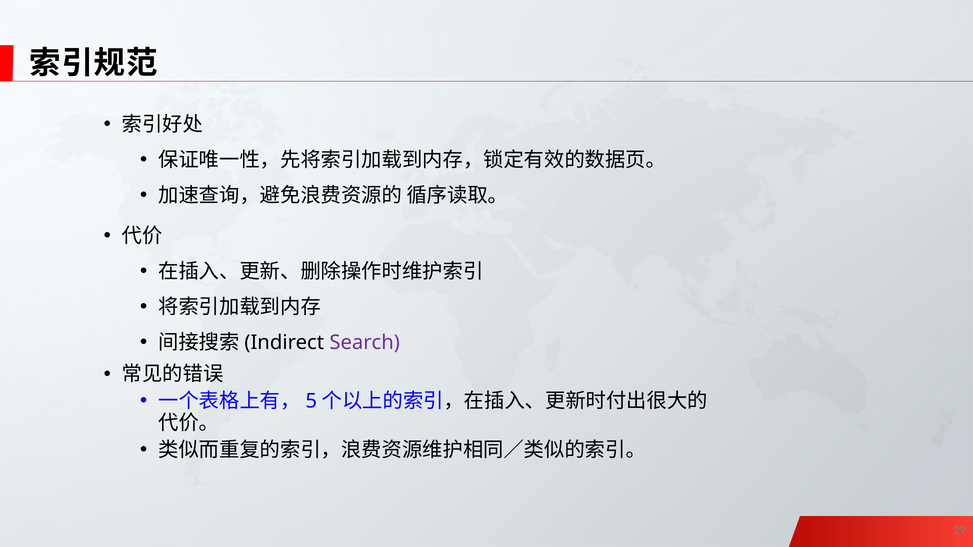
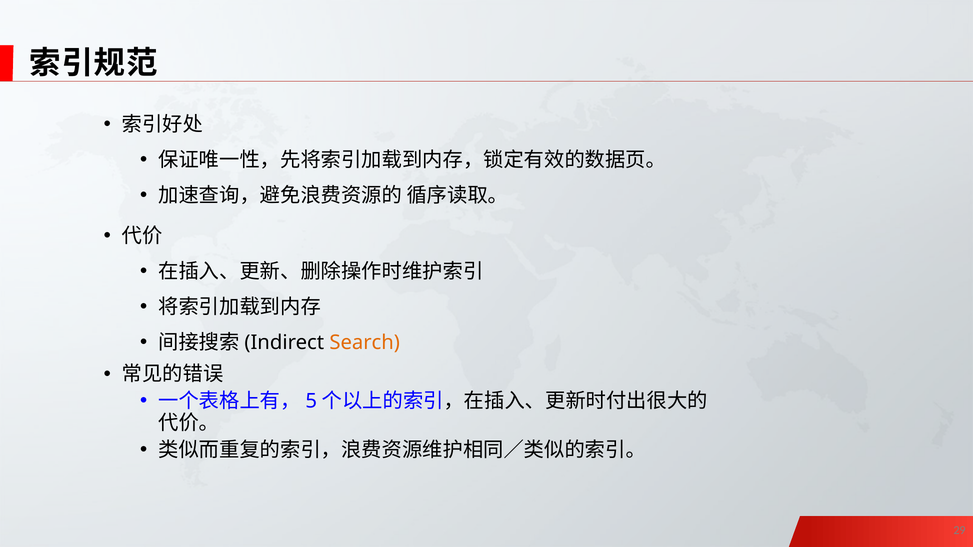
Search colour: purple -> orange
